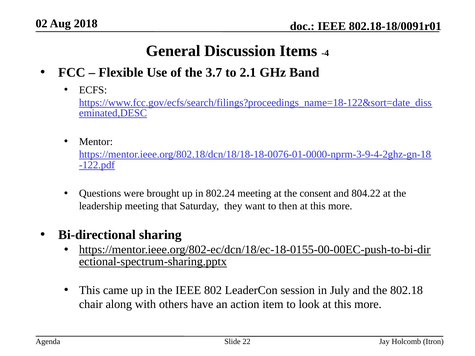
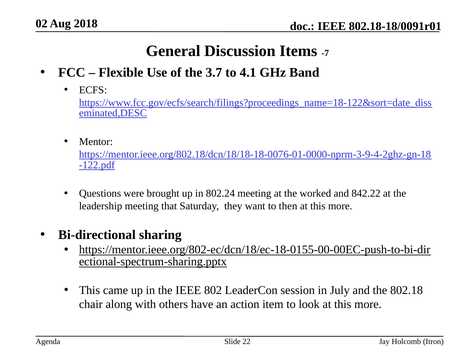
-4: -4 -> -7
2.1: 2.1 -> 4.1
consent: consent -> worked
804.22: 804.22 -> 842.22
